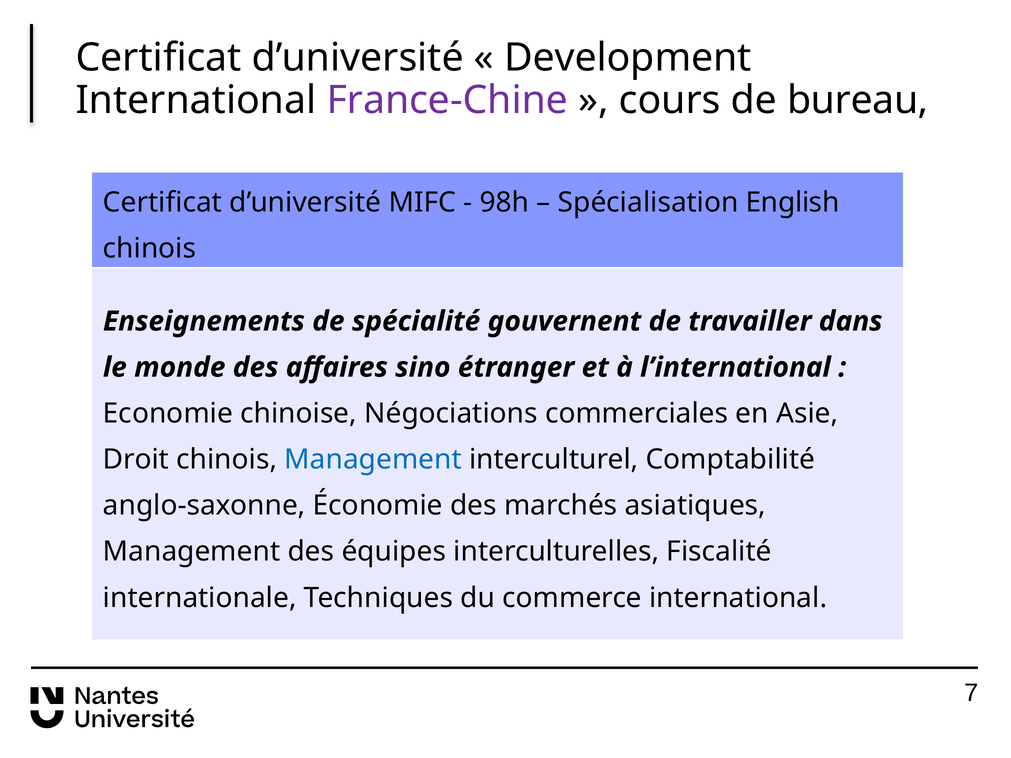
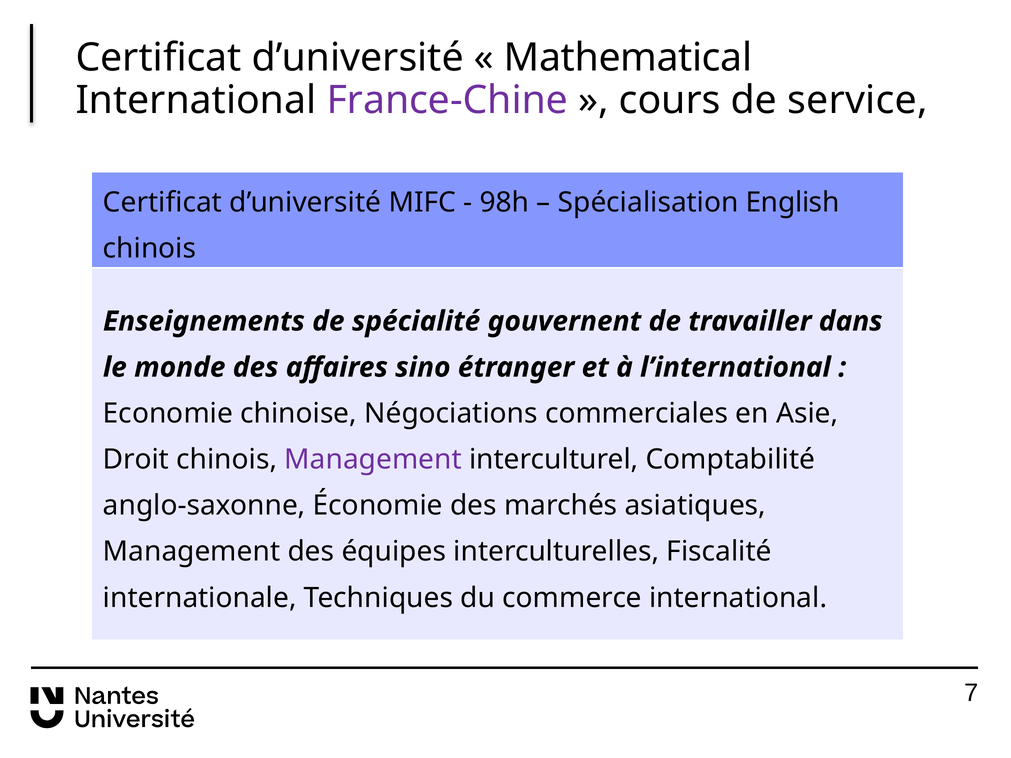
Development: Development -> Mathematical
bureau: bureau -> service
Management at (373, 460) colour: blue -> purple
